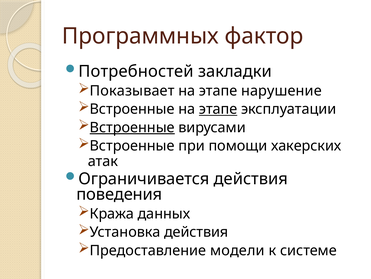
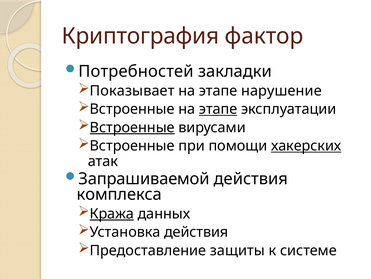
Программных: Программных -> Криптография
хакерских underline: none -> present
Ограничивается: Ограничивается -> Запрашиваемой
поведения: поведения -> комплекса
Кража underline: none -> present
модели: модели -> защиты
